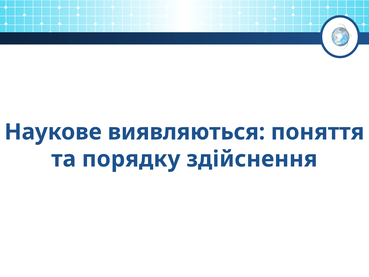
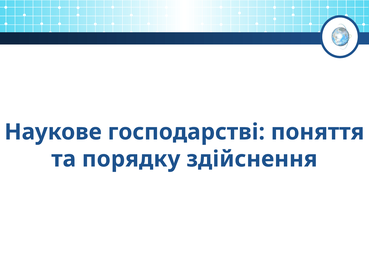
виявляються: виявляються -> господарстві
